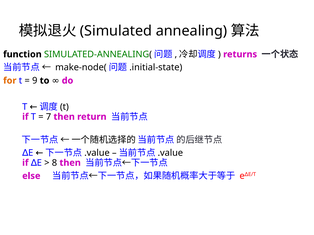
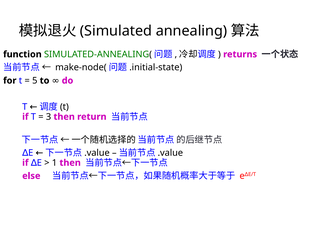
for colour: orange -> black
9: 9 -> 5
7: 7 -> 3
8: 8 -> 1
